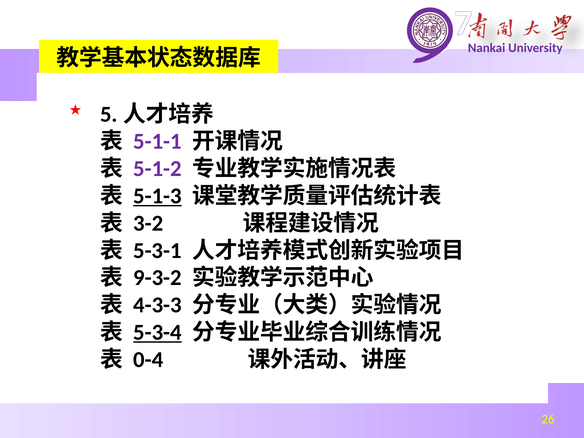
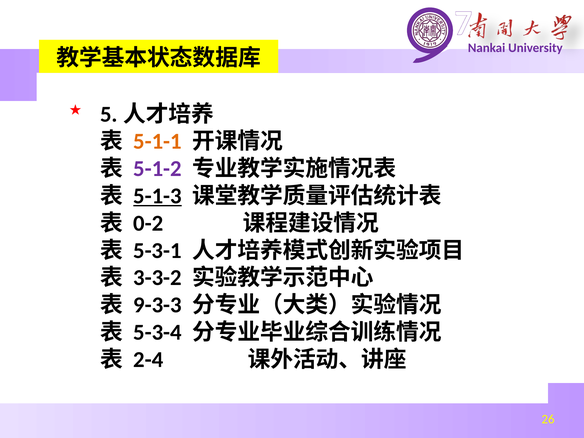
5-1-1 colour: purple -> orange
3-2: 3-2 -> 0-2
9-3-2: 9-3-2 -> 3-3-2
4-3-3: 4-3-3 -> 9-3-3
5-3-4 underline: present -> none
0-4: 0-4 -> 2-4
